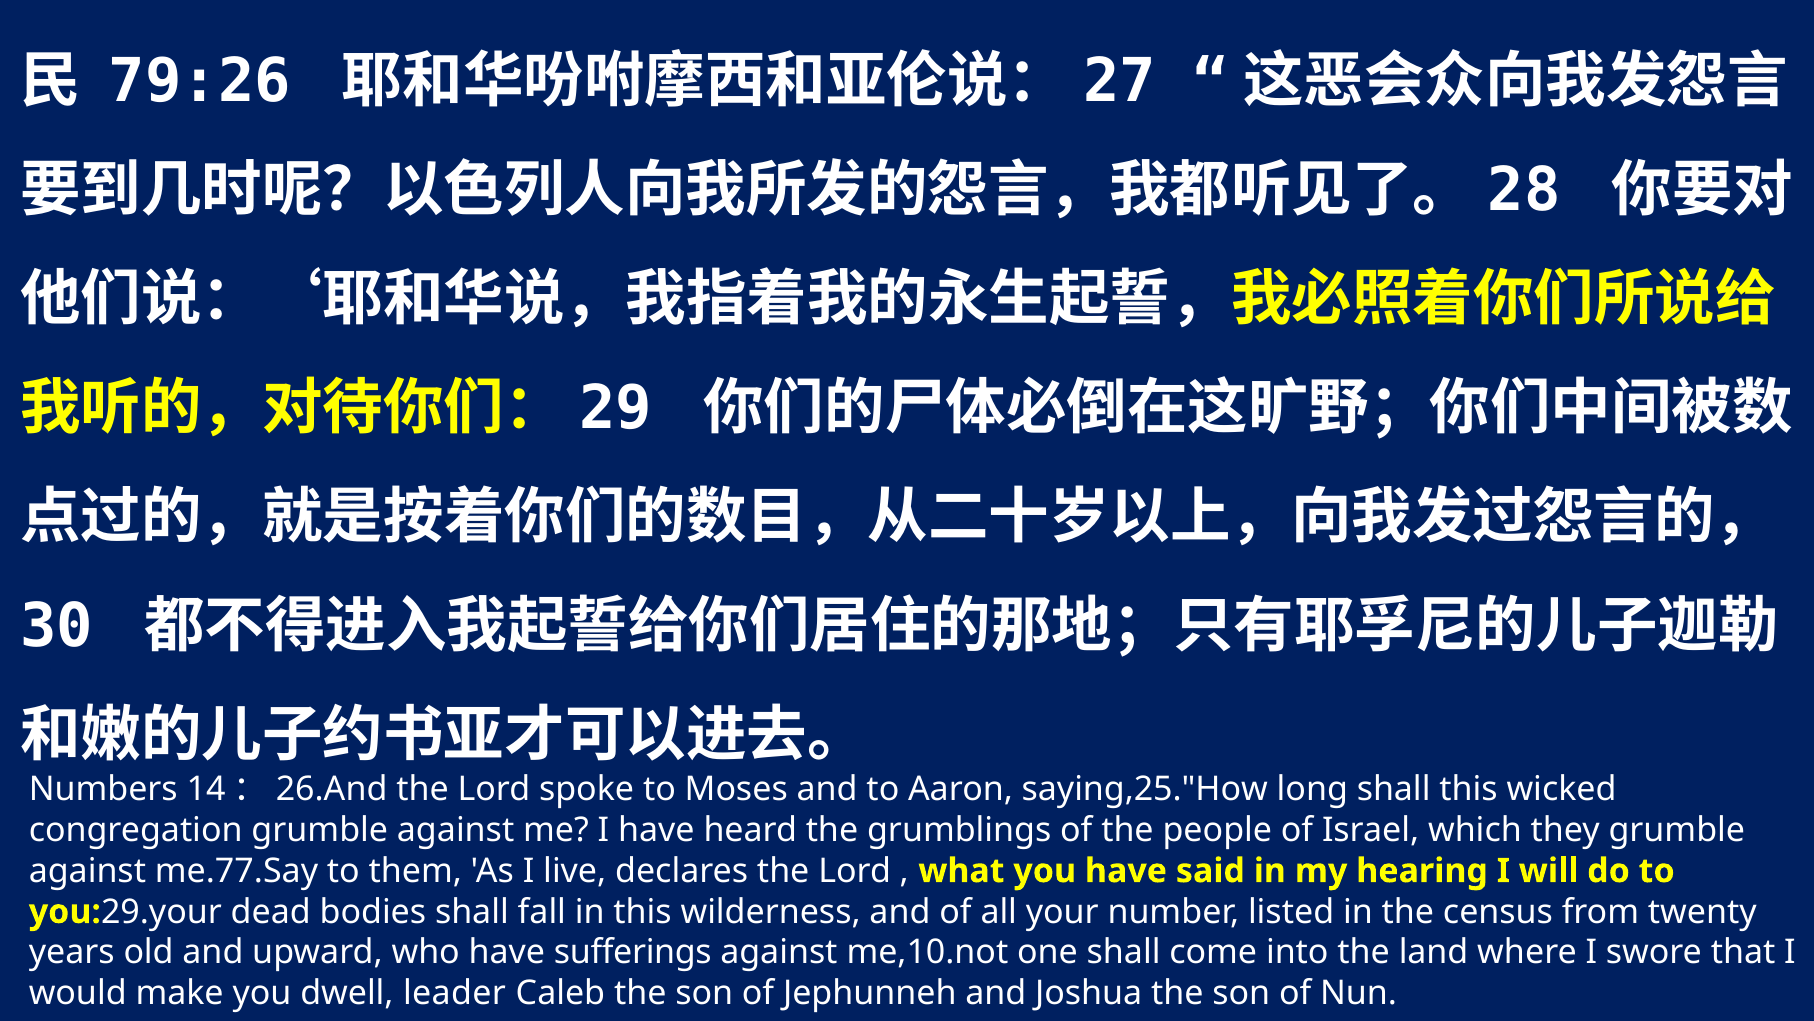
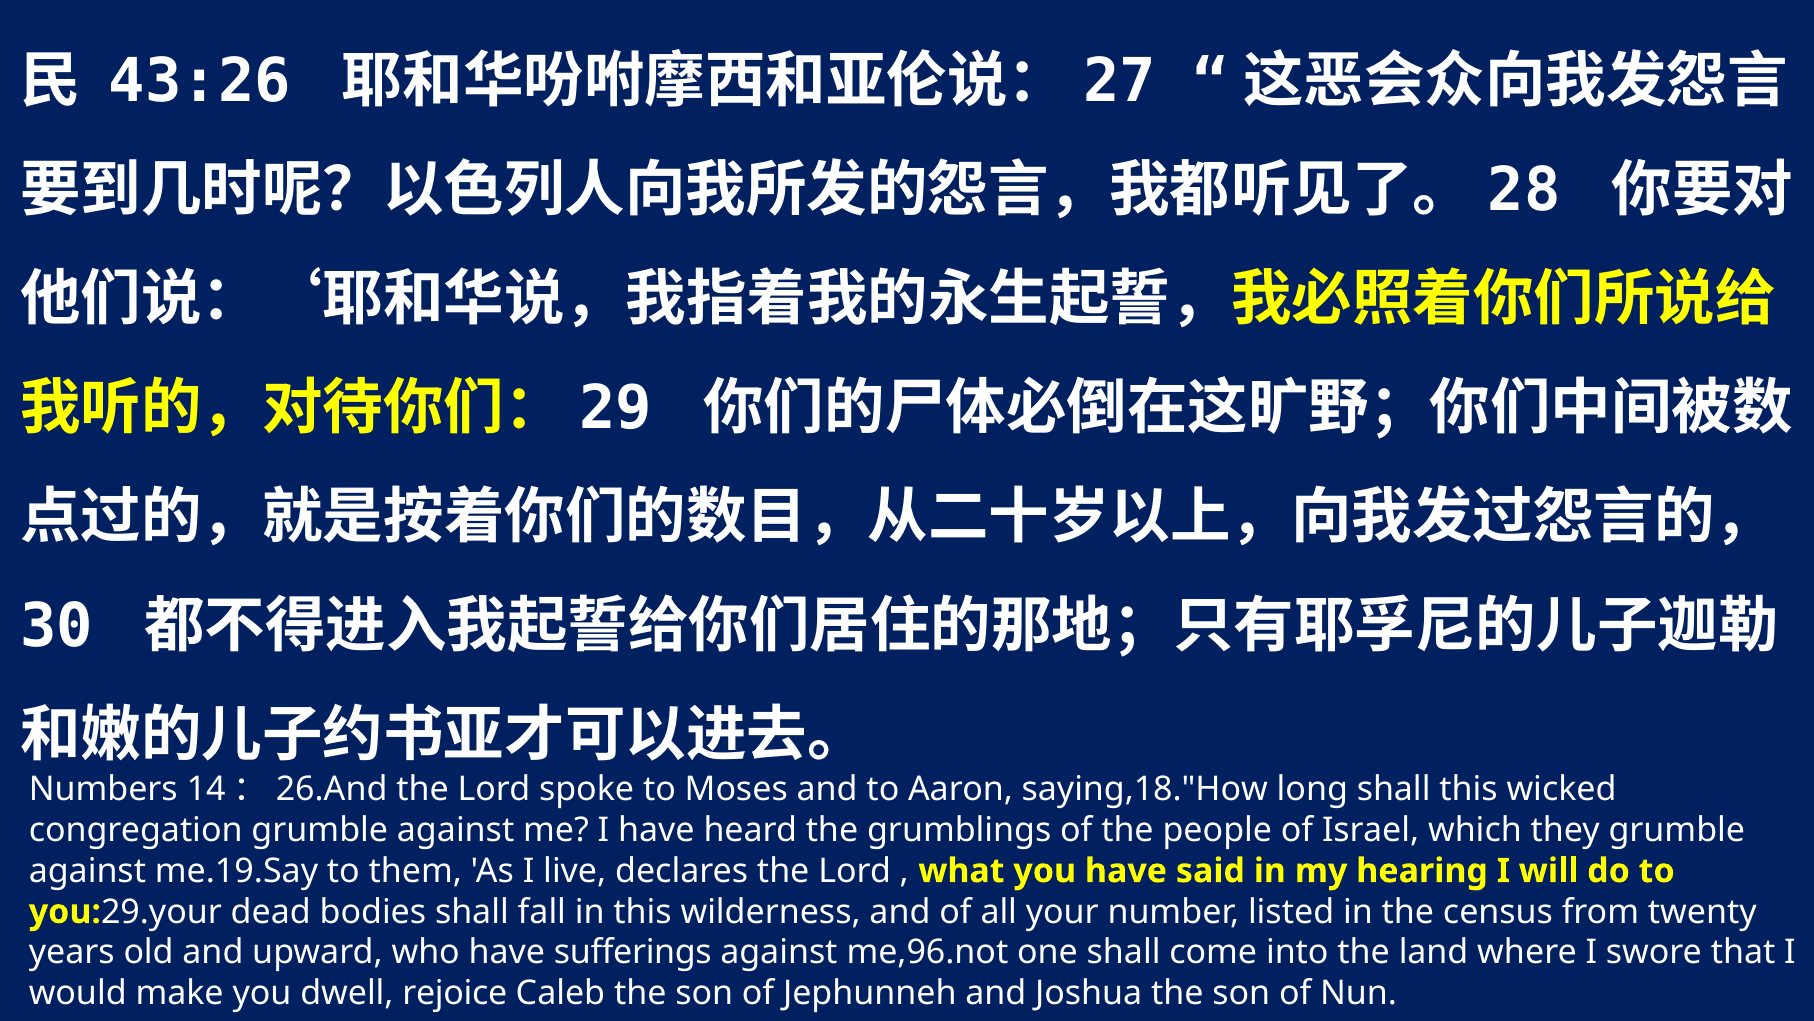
79:26: 79:26 -> 43:26
saying,25."How: saying,25."How -> saying,18."How
me.77.Say: me.77.Say -> me.19.Say
me,10.not: me,10.not -> me,96.not
leader: leader -> rejoice
